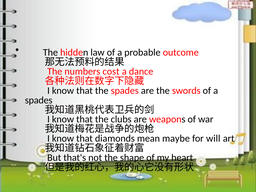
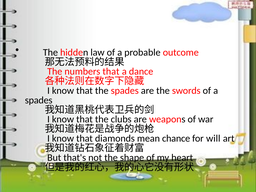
numbers cost: cost -> that
maybe: maybe -> chance
